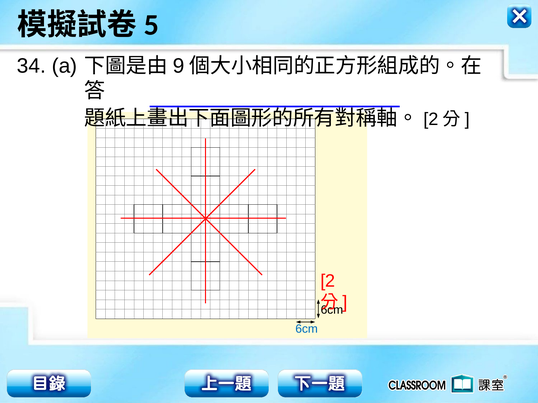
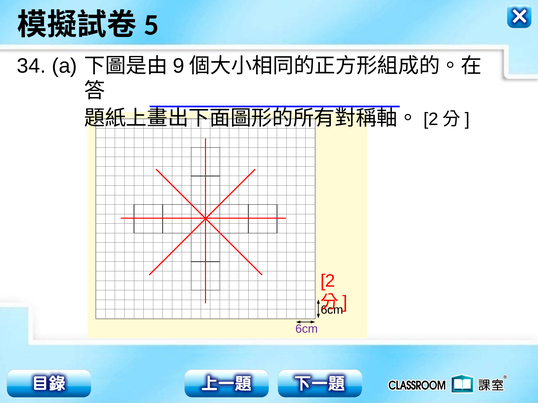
6cm at (307, 329) colour: blue -> purple
